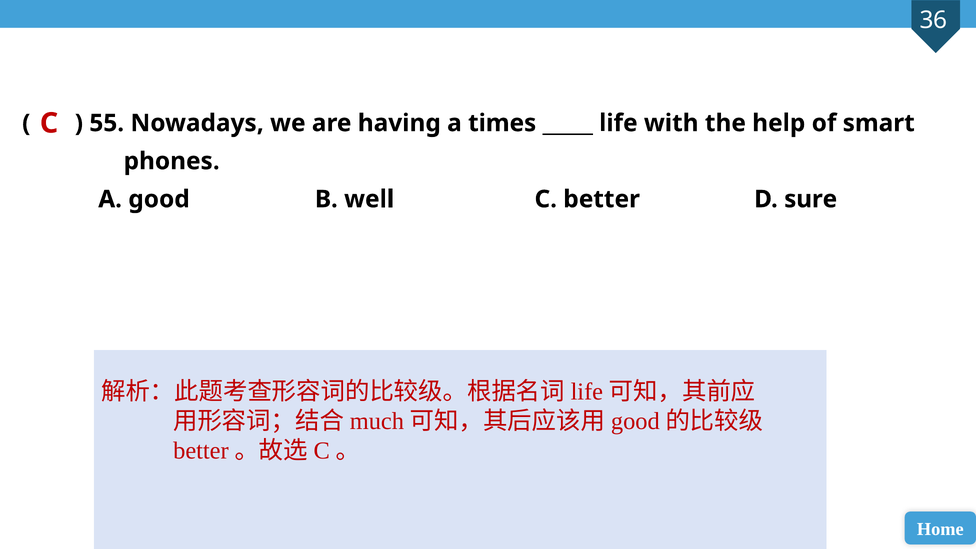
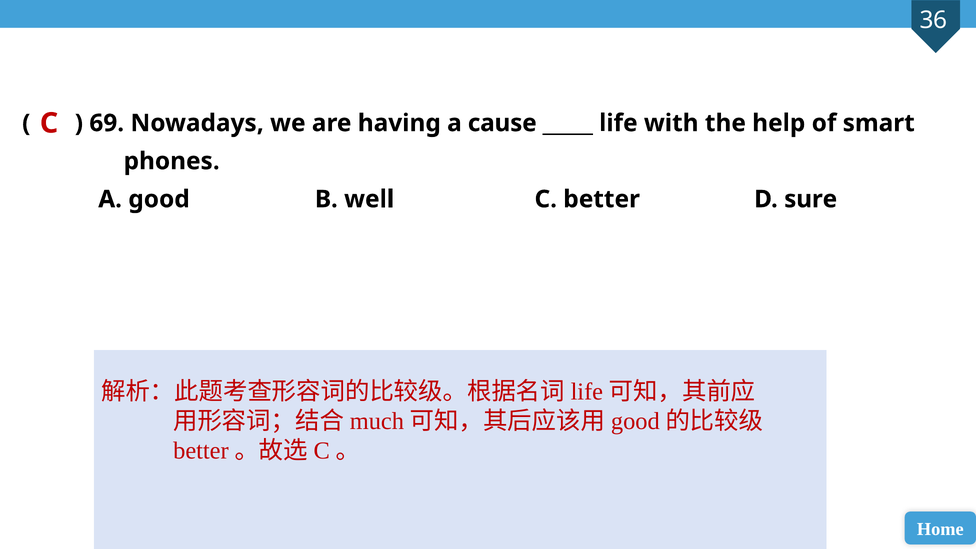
55: 55 -> 69
times: times -> cause
